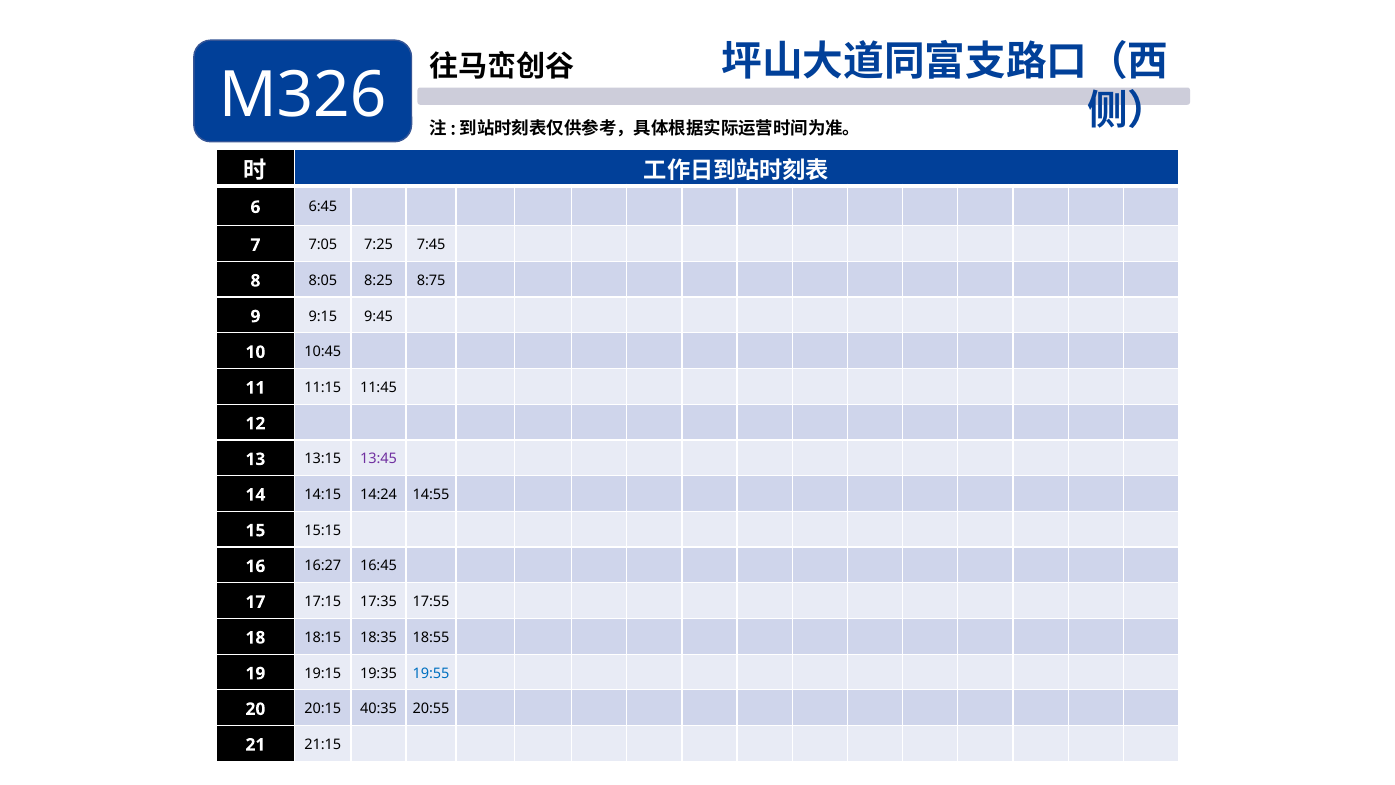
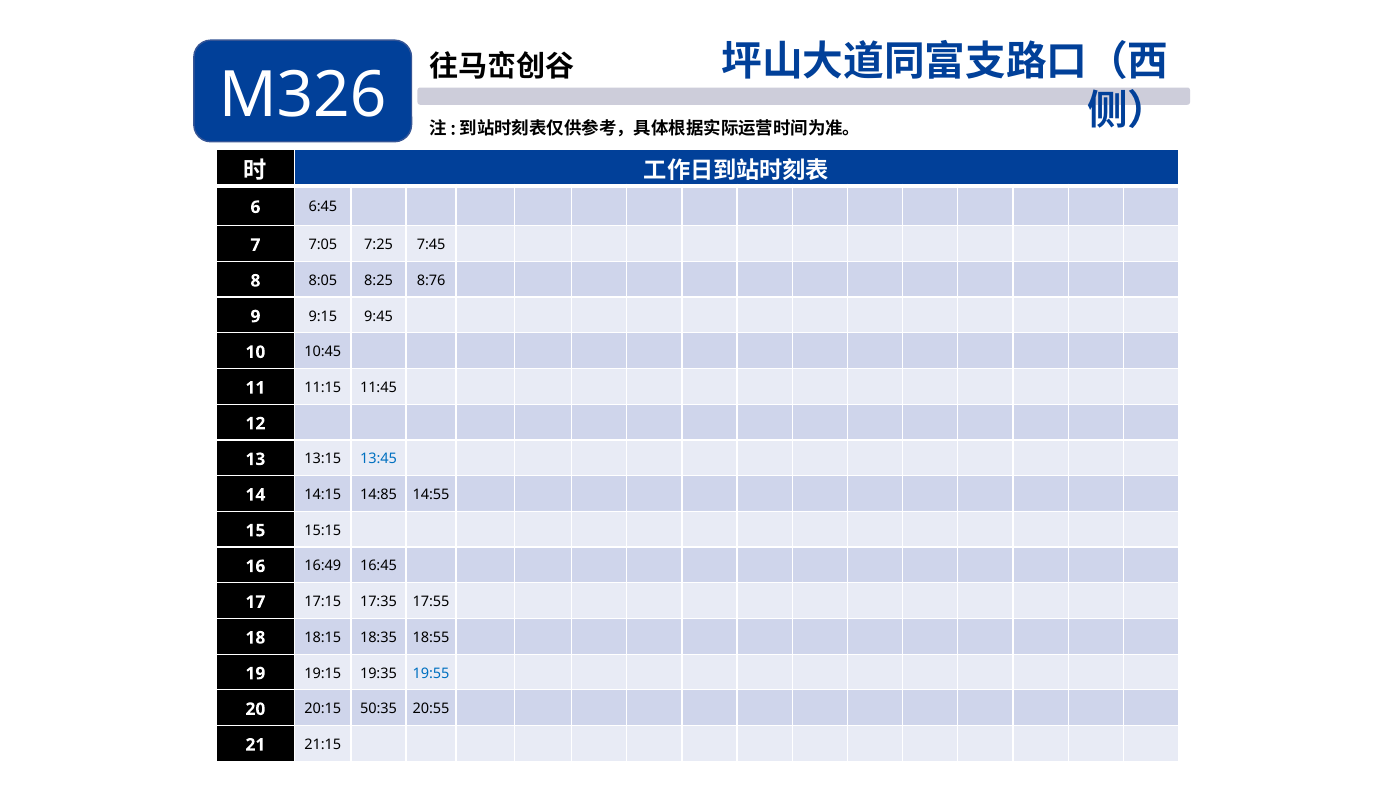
8:75: 8:75 -> 8:76
13:45 colour: purple -> blue
14:24: 14:24 -> 14:85
16:27: 16:27 -> 16:49
40:35: 40:35 -> 50:35
